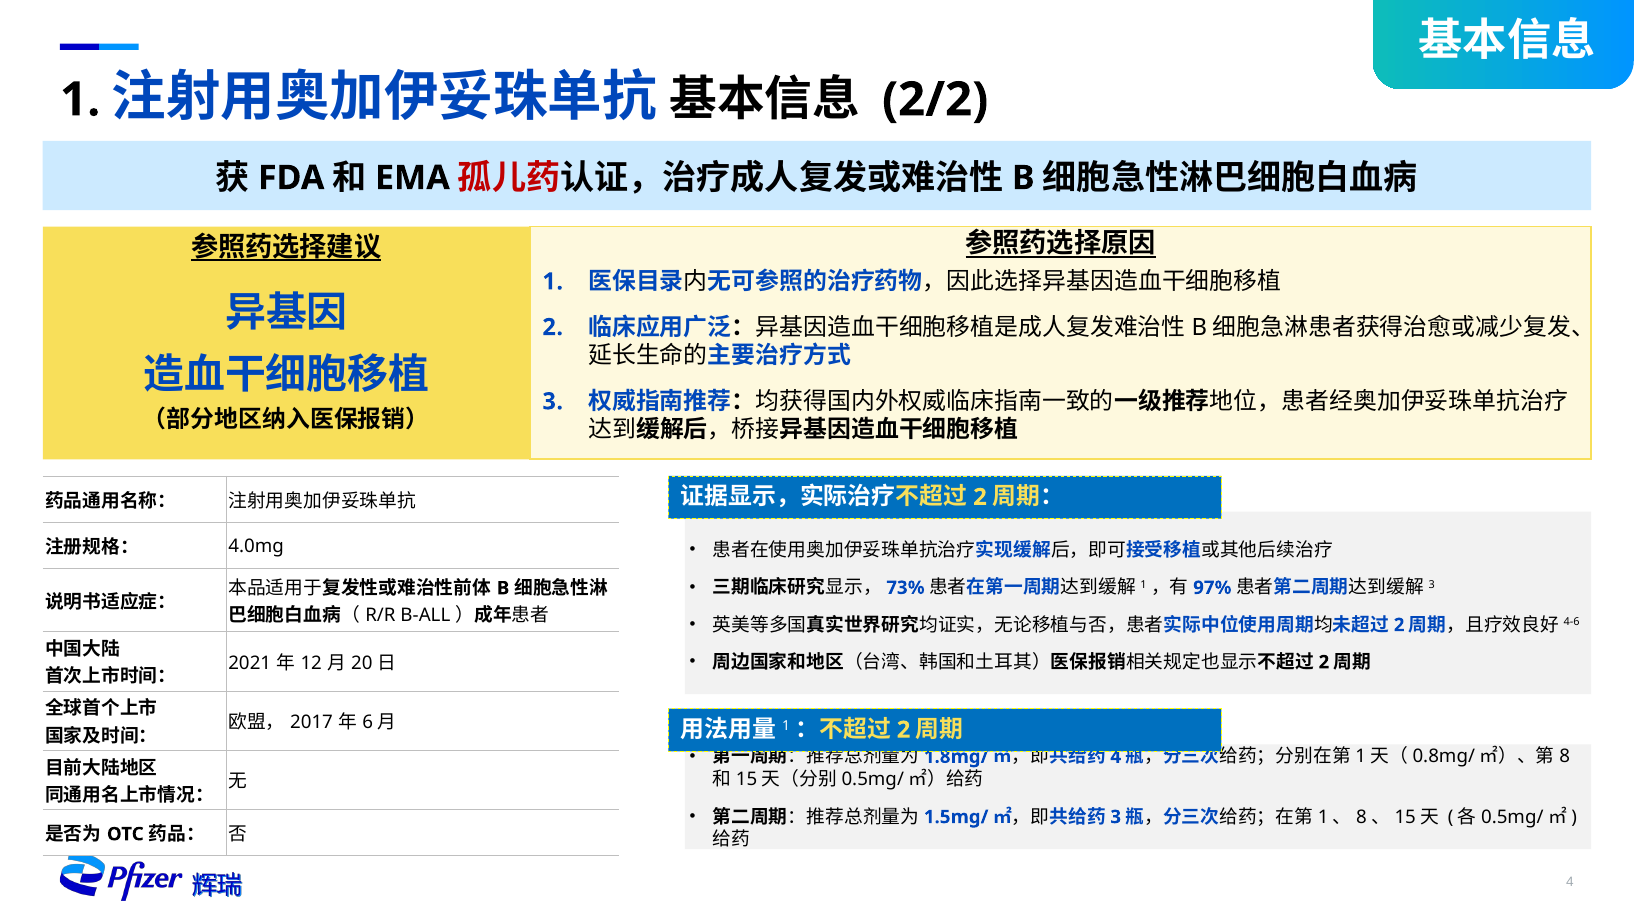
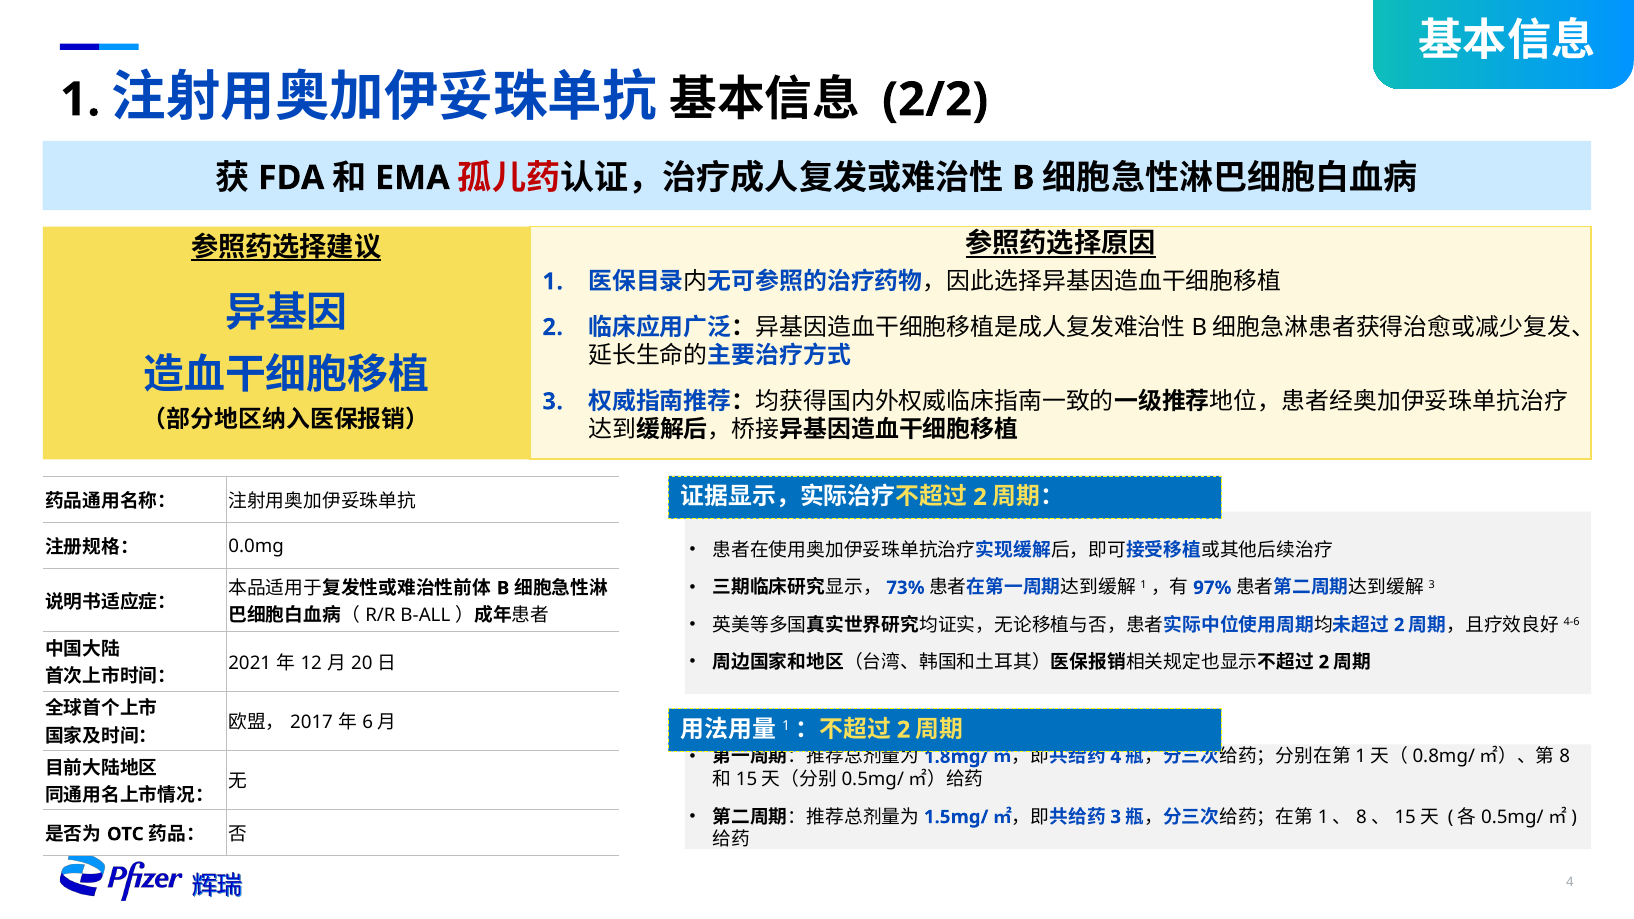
4.0mg: 4.0mg -> 0.0mg
